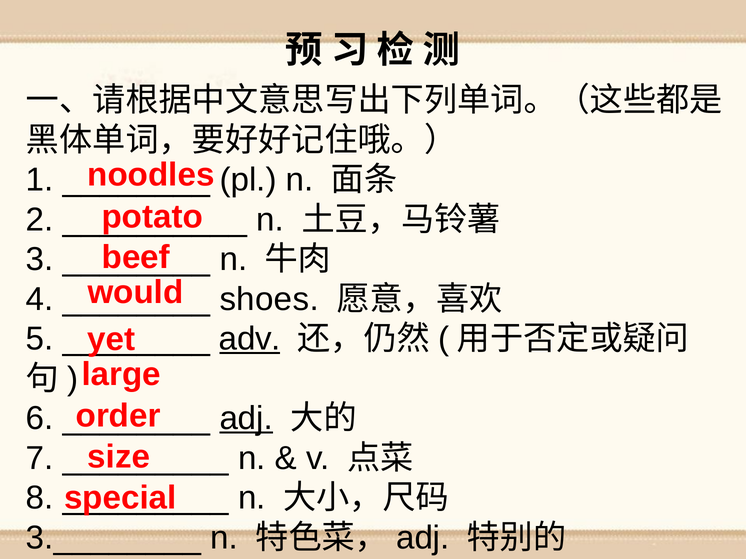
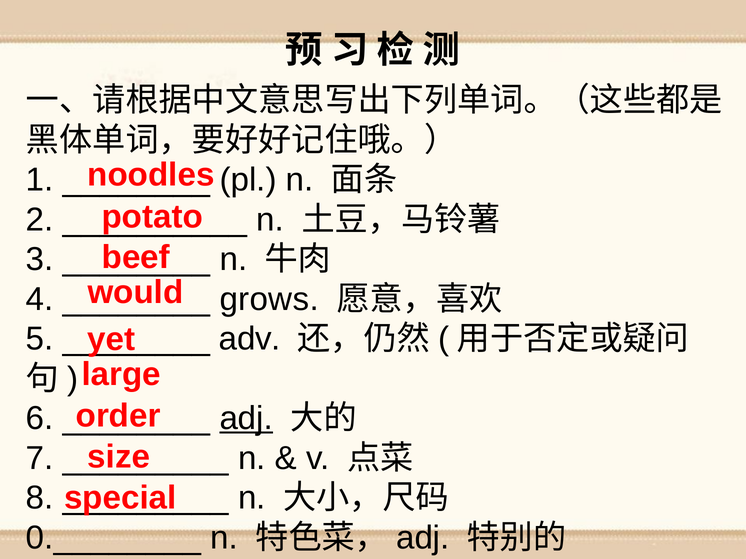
shoes: shoes -> grows
adv underline: present -> none
3.________: 3.________ -> 0.________
